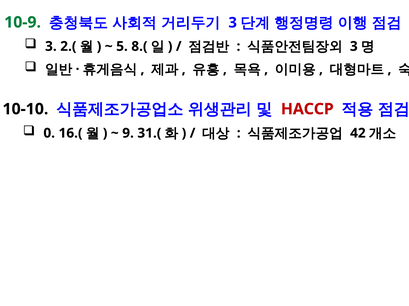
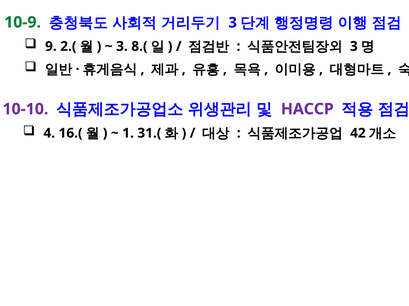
3 at (51, 46): 3 -> 9
5 at (122, 46): 5 -> 3
10-10 colour: black -> purple
HACCP colour: red -> purple
0: 0 -> 4
9: 9 -> 1
